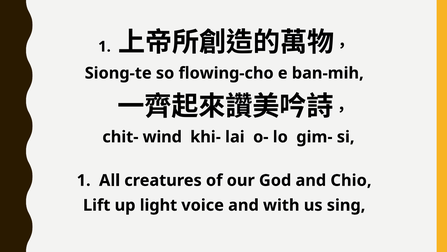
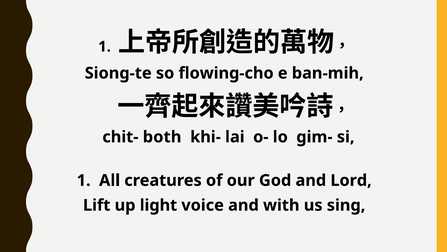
wind: wind -> both
Chio: Chio -> Lord
